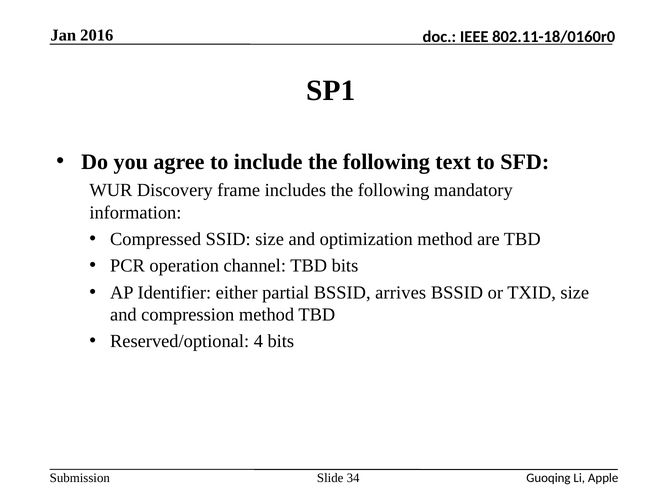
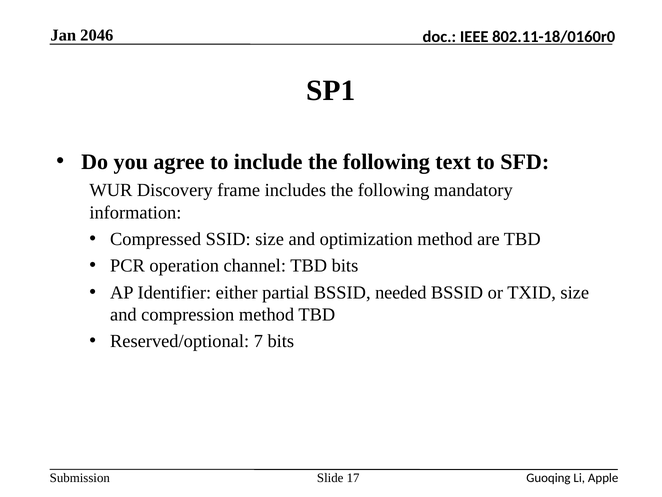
2016: 2016 -> 2046
arrives: arrives -> needed
4: 4 -> 7
34: 34 -> 17
